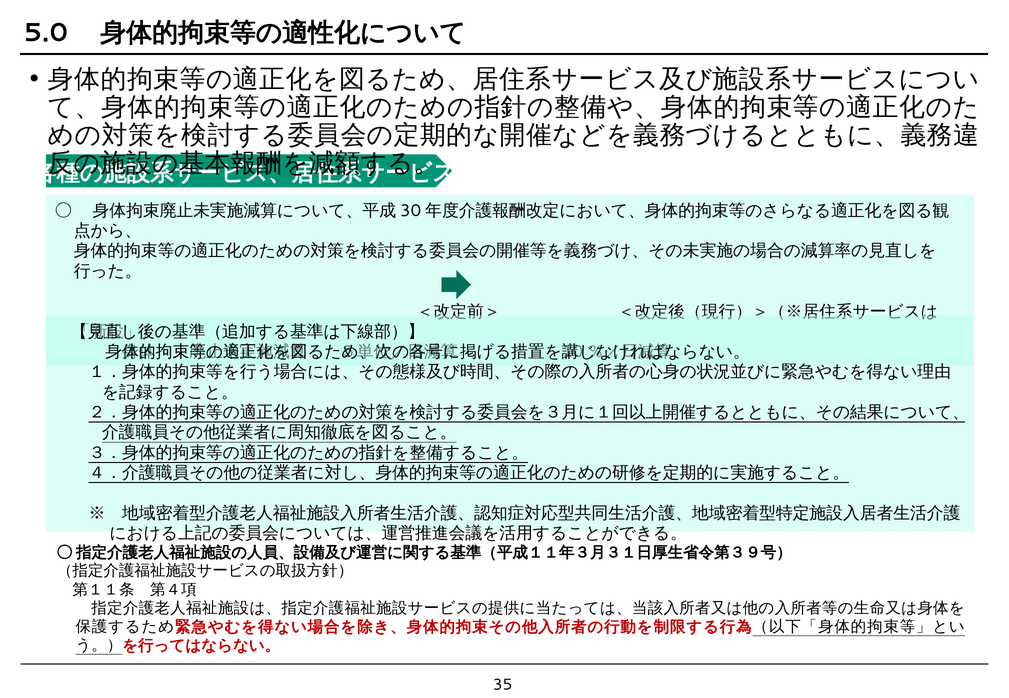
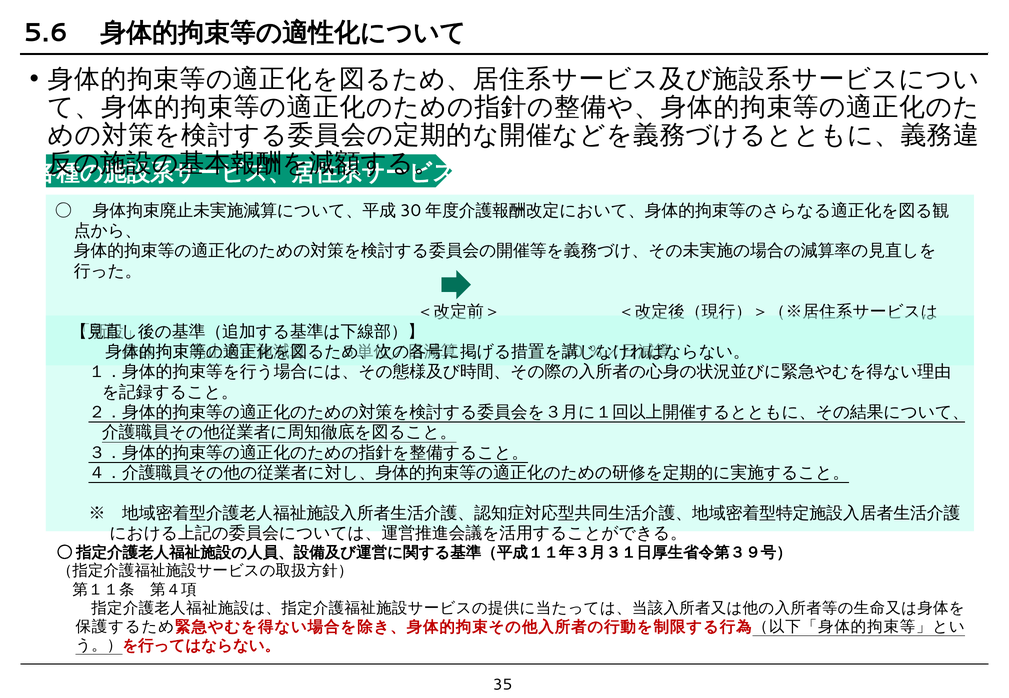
5.0: 5.0 -> 5.6
